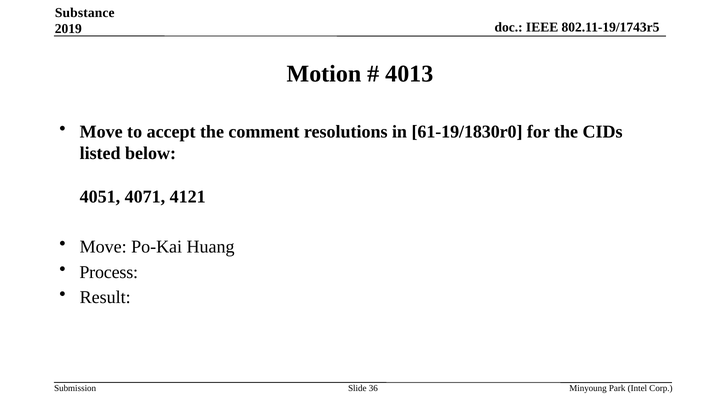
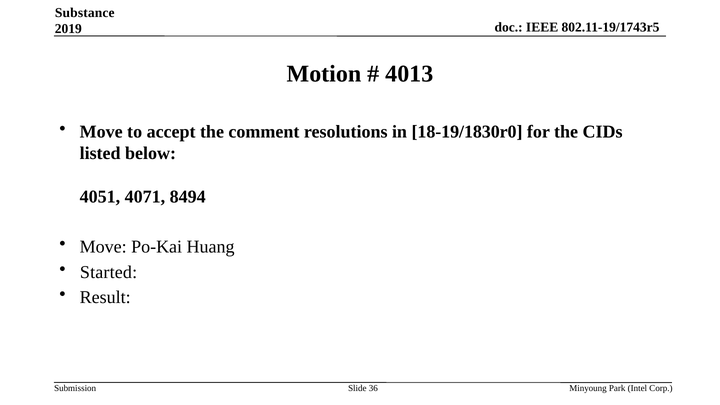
61-19/1830r0: 61-19/1830r0 -> 18-19/1830r0
4121: 4121 -> 8494
Process: Process -> Started
